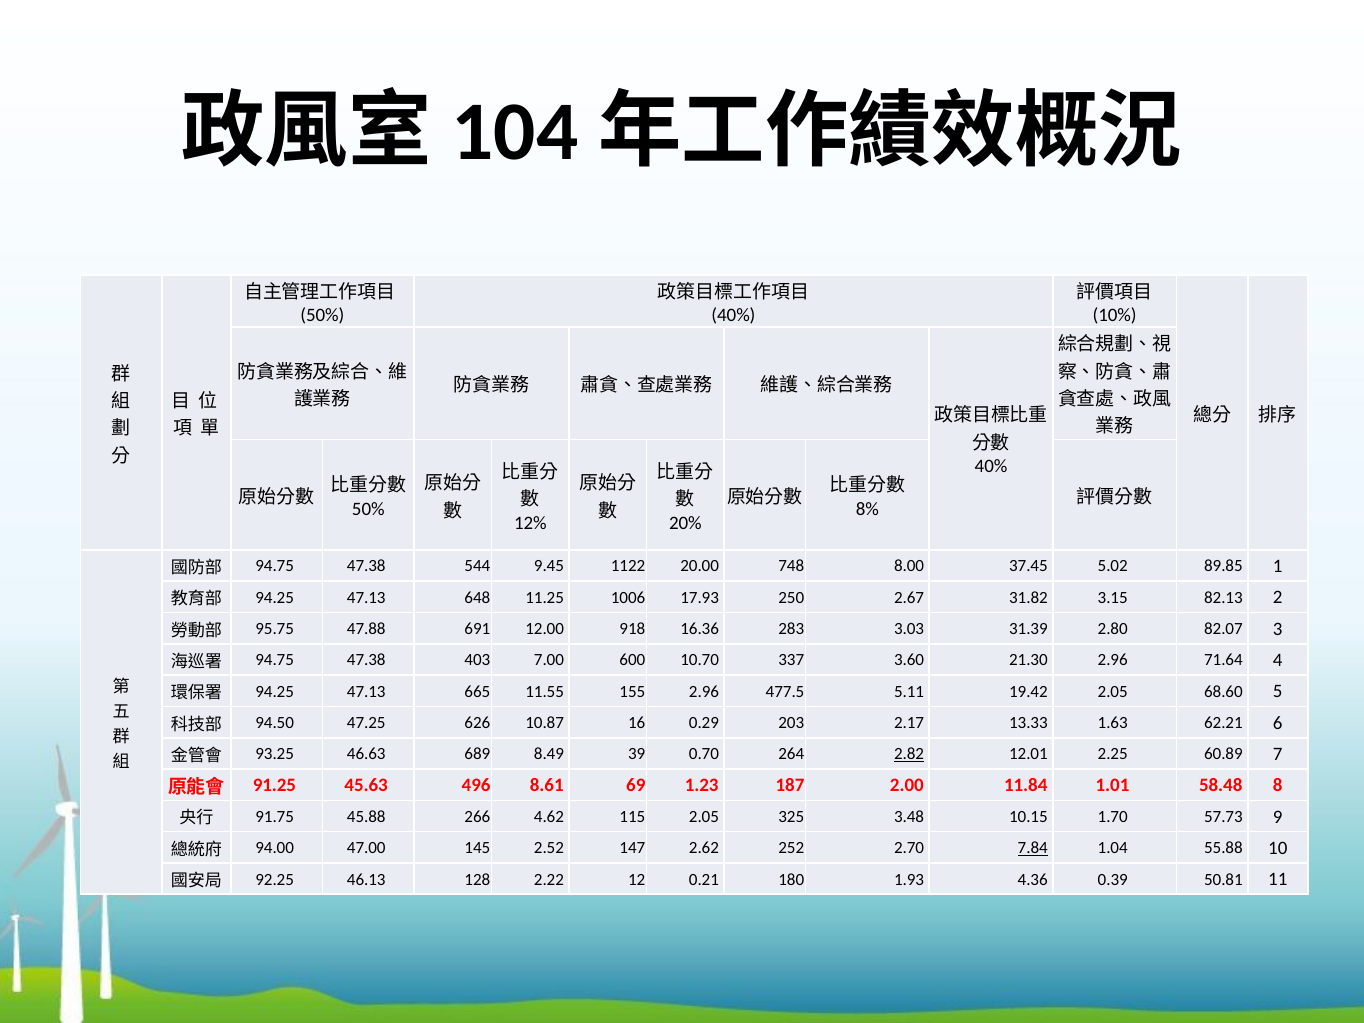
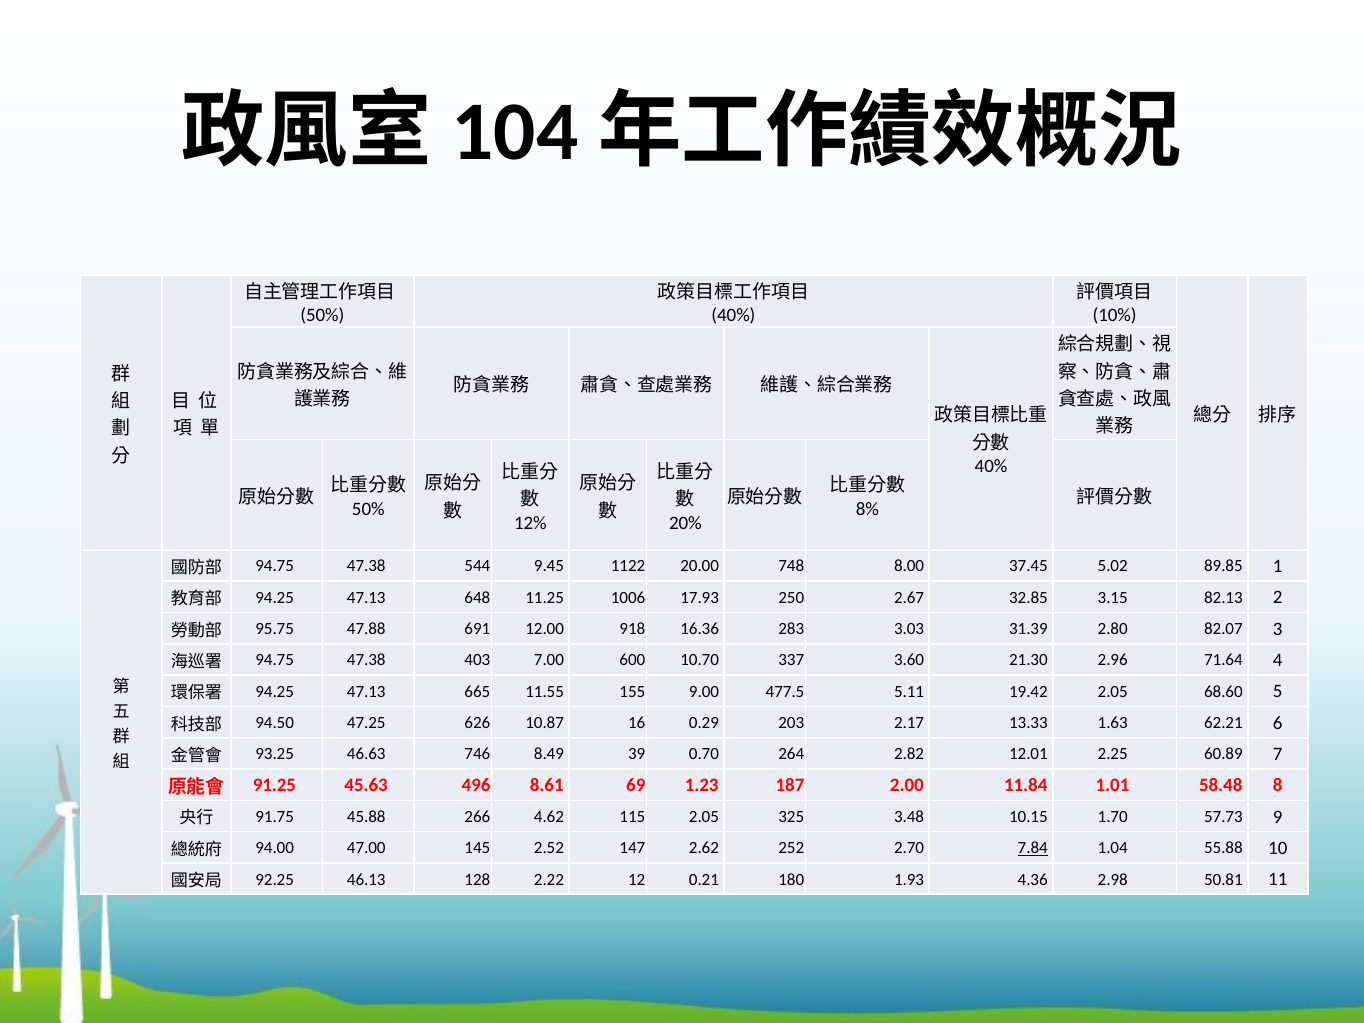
31.82: 31.82 -> 32.85
155 2.96: 2.96 -> 9.00
689: 689 -> 746
2.82 underline: present -> none
0.39: 0.39 -> 2.98
